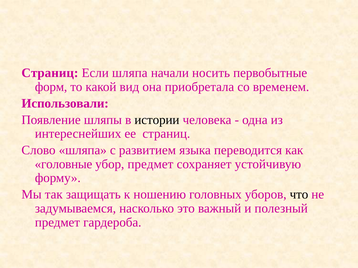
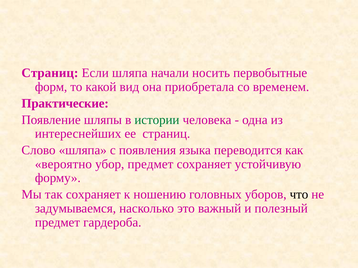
Использовали: Использовали -> Практические
истории colour: black -> green
развитием: развитием -> появления
головные: головные -> вероятно
так защищать: защищать -> сохраняет
